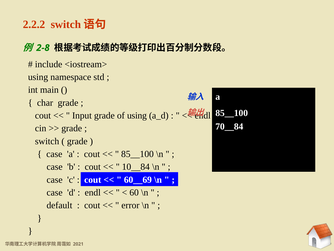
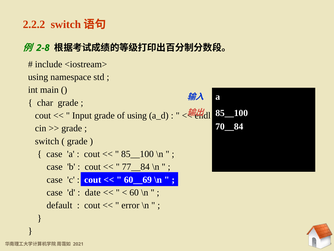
10__84: 10__84 -> 77__84
endl at (93, 192): endl -> date
